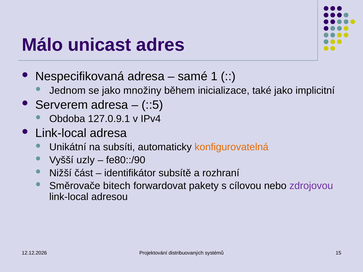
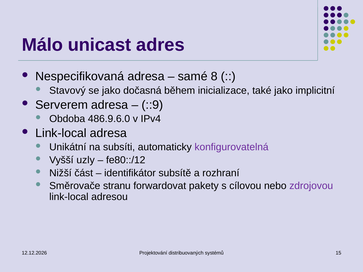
1: 1 -> 8
Jednom: Jednom -> Stavový
množiny: množiny -> dočasná
::5: ::5 -> ::9
127.0.9.1: 127.0.9.1 -> 486.9.6.0
konfigurovatelná colour: orange -> purple
fe80::/90: fe80::/90 -> fe80::/12
bitech: bitech -> stranu
